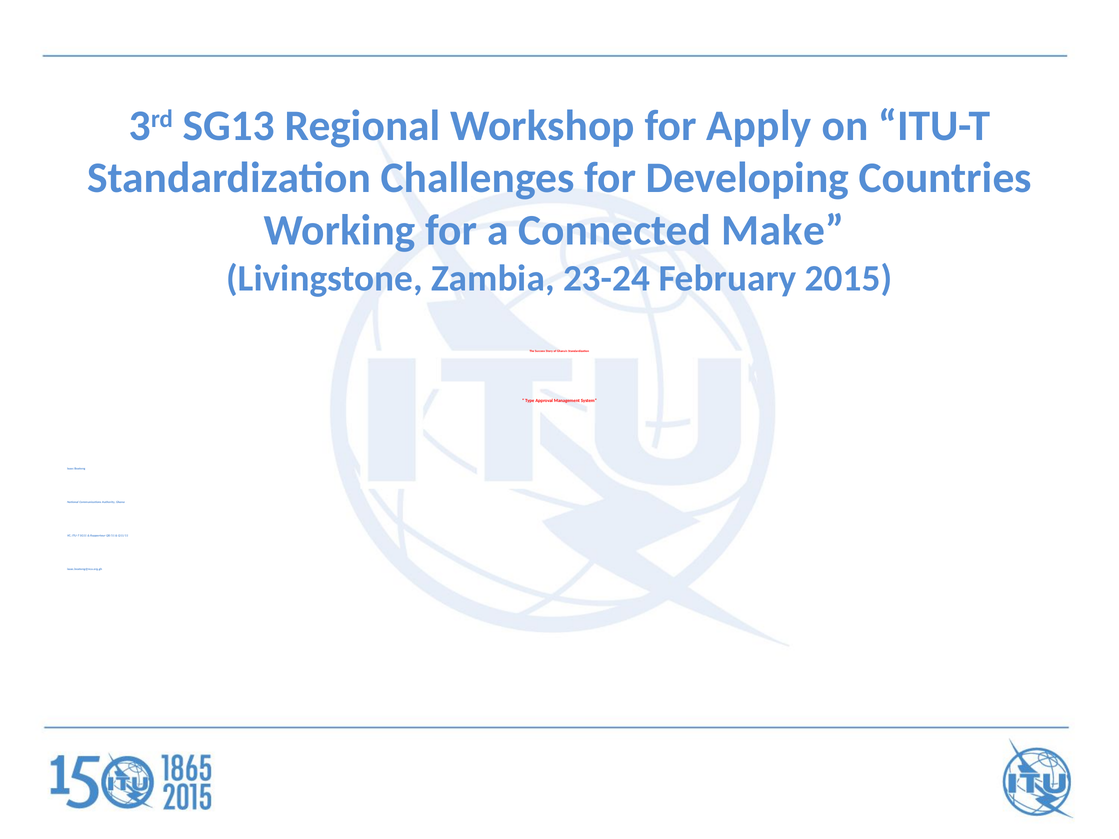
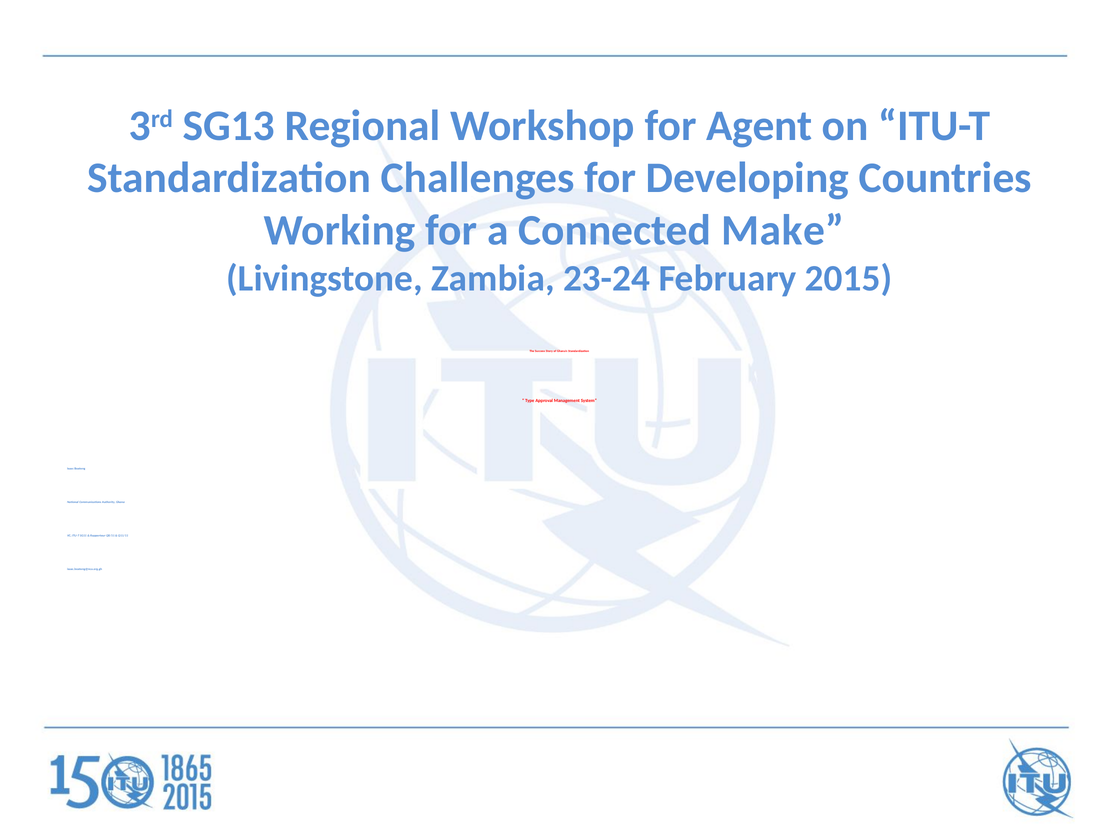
Apply: Apply -> Agent
